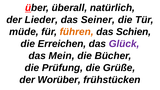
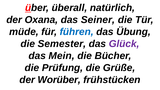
Lieder: Lieder -> Oxana
führen colour: orange -> blue
Schien: Schien -> Übung
Erreichen: Erreichen -> Semester
